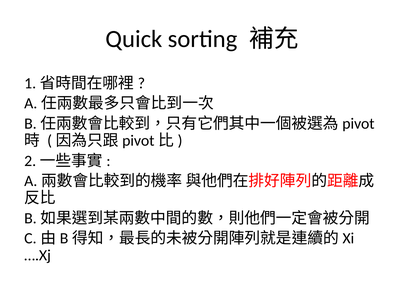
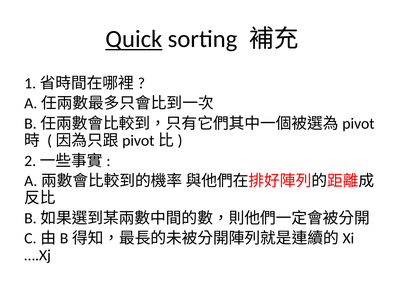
Quick underline: none -> present
